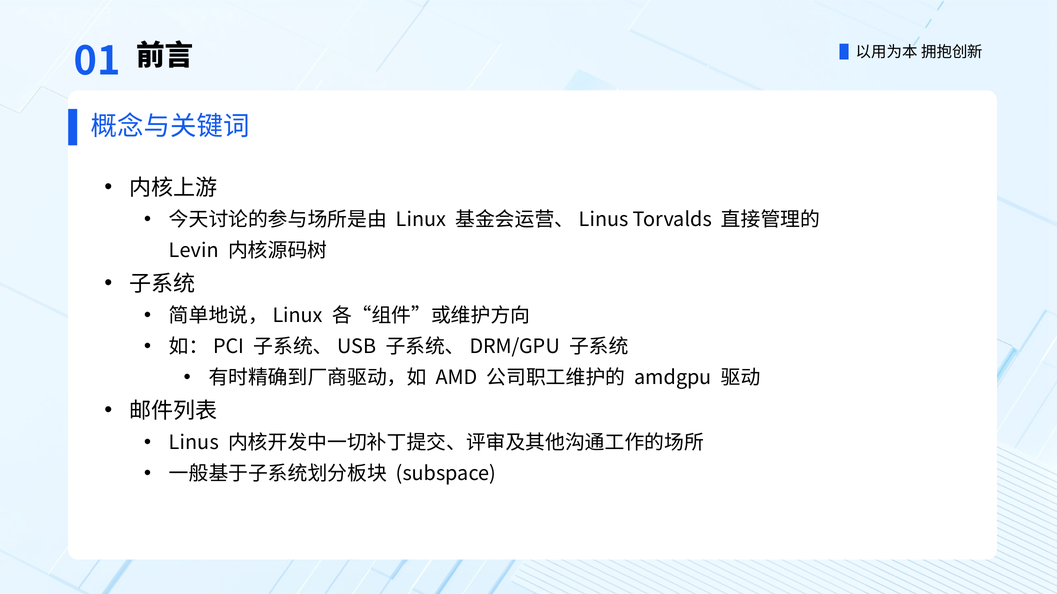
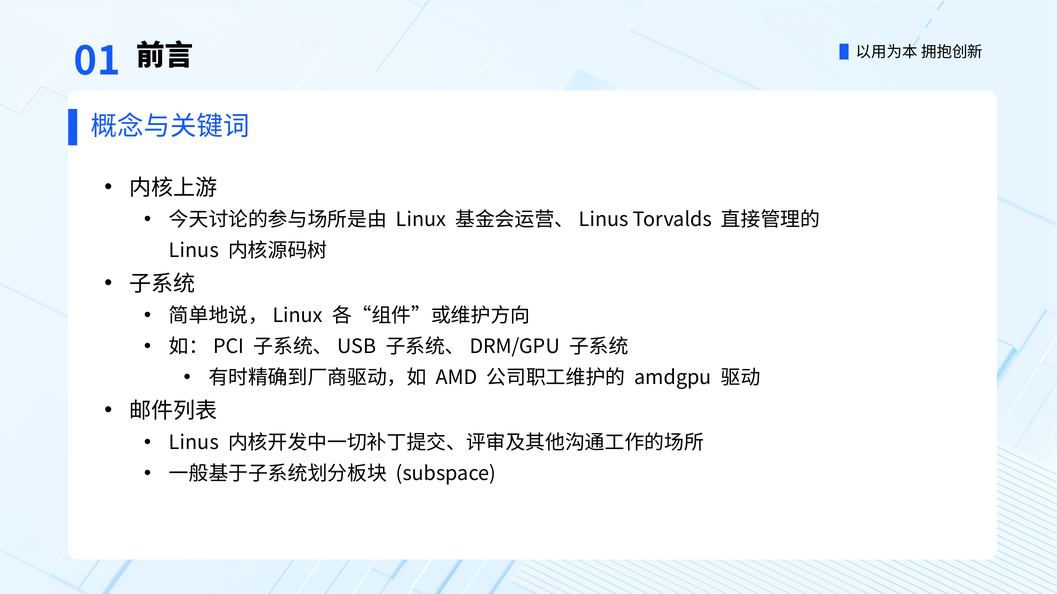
Levin at (194, 251): Levin -> Linus
